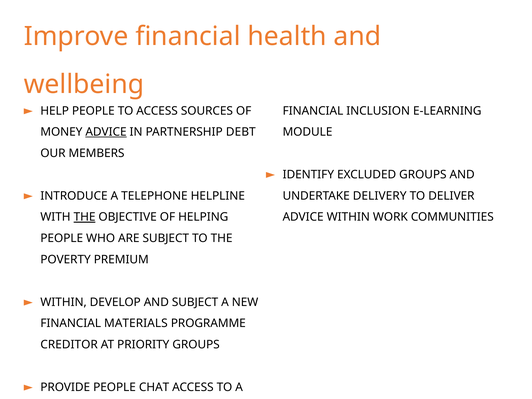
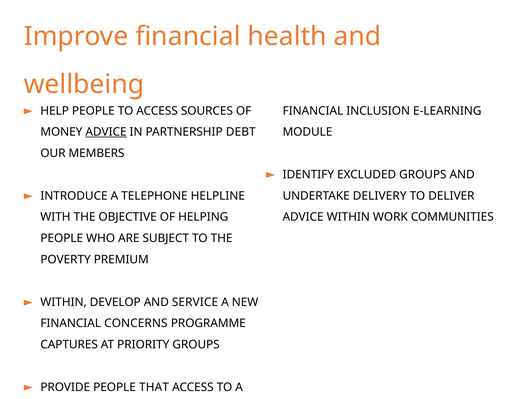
THE at (85, 217) underline: present -> none
AND SUBJECT: SUBJECT -> SERVICE
MATERIALS: MATERIALS -> CONCERNS
CREDITOR: CREDITOR -> CAPTURES
CHAT: CHAT -> THAT
